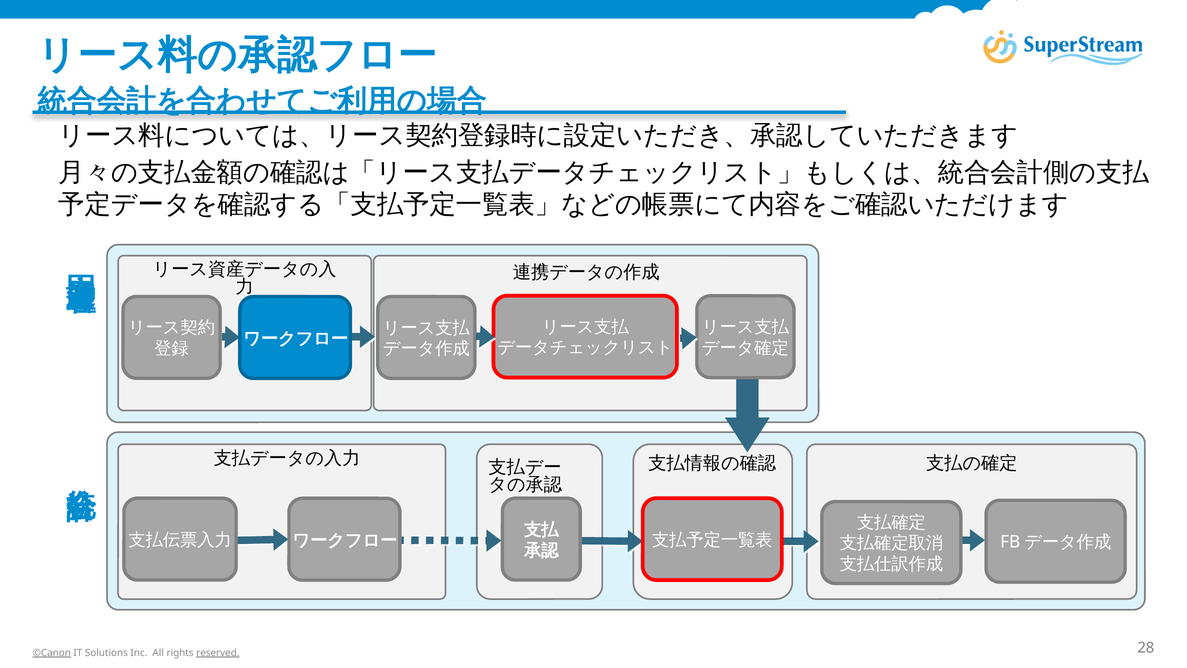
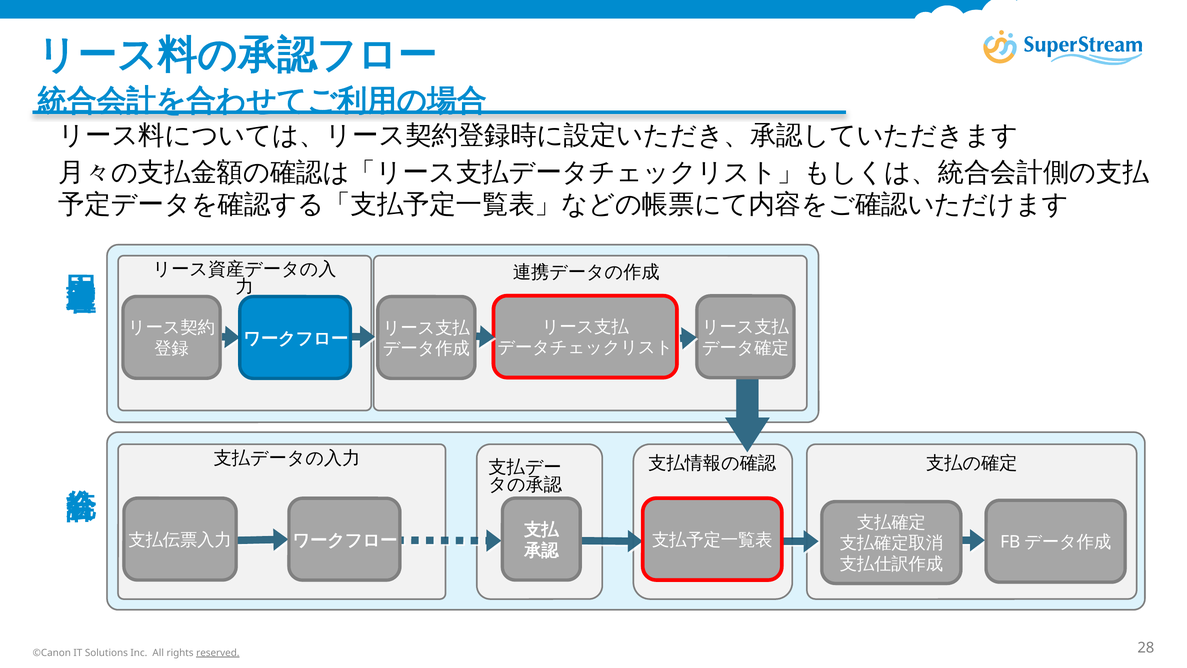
©Canon underline: present -> none
